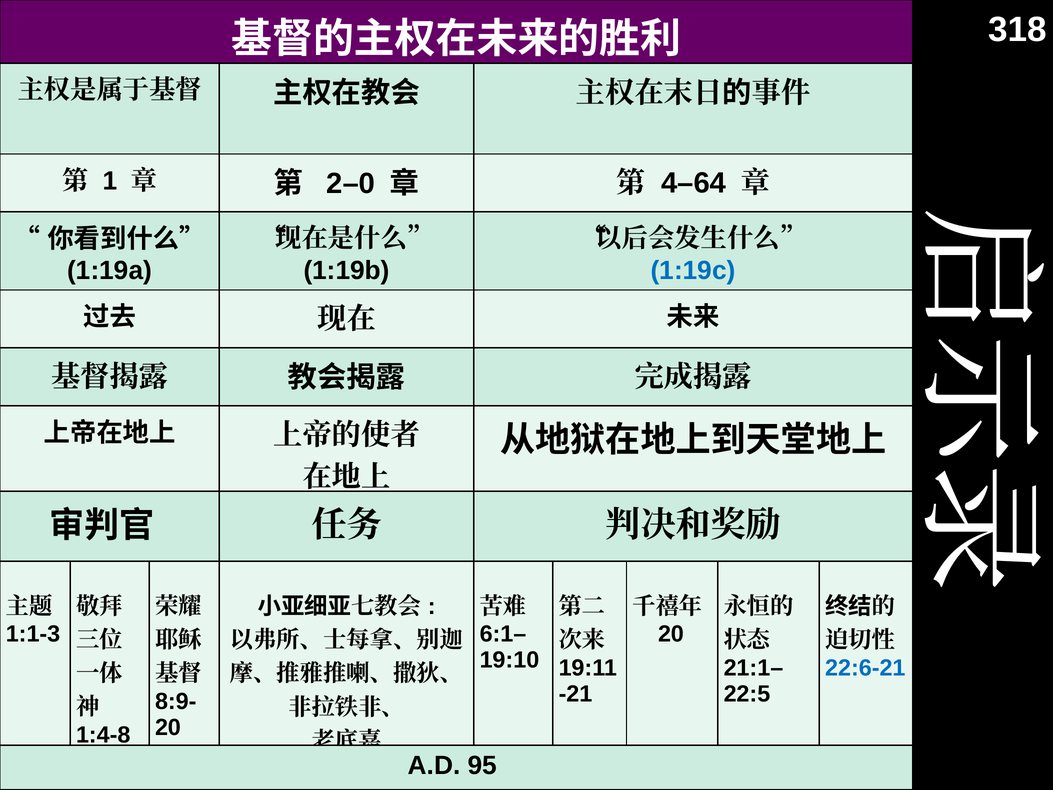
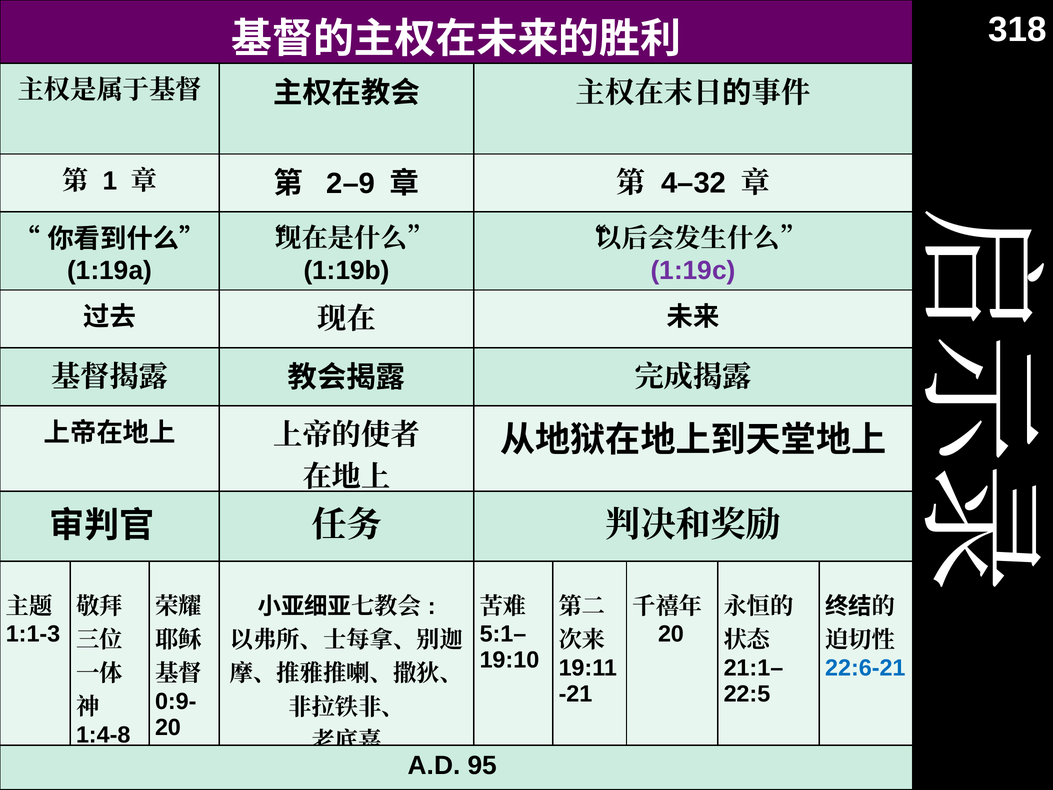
2–0: 2–0 -> 2–9
4–64: 4–64 -> 4–32
1:19c colour: blue -> purple
6:1–: 6:1– -> 5:1–
8:9-: 8:9- -> 0:9-
